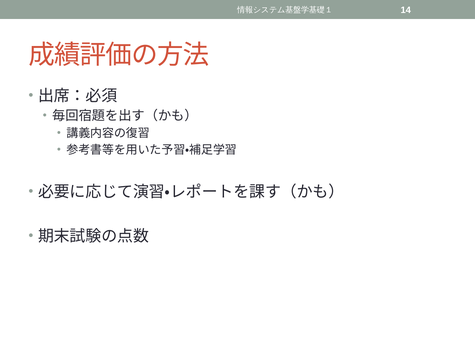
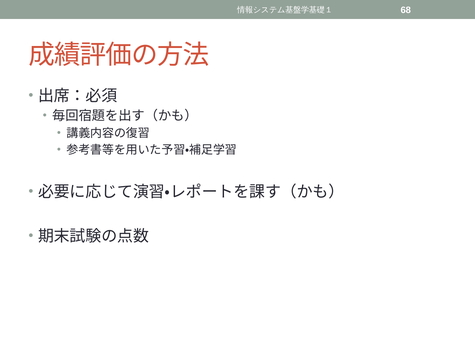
14: 14 -> 68
